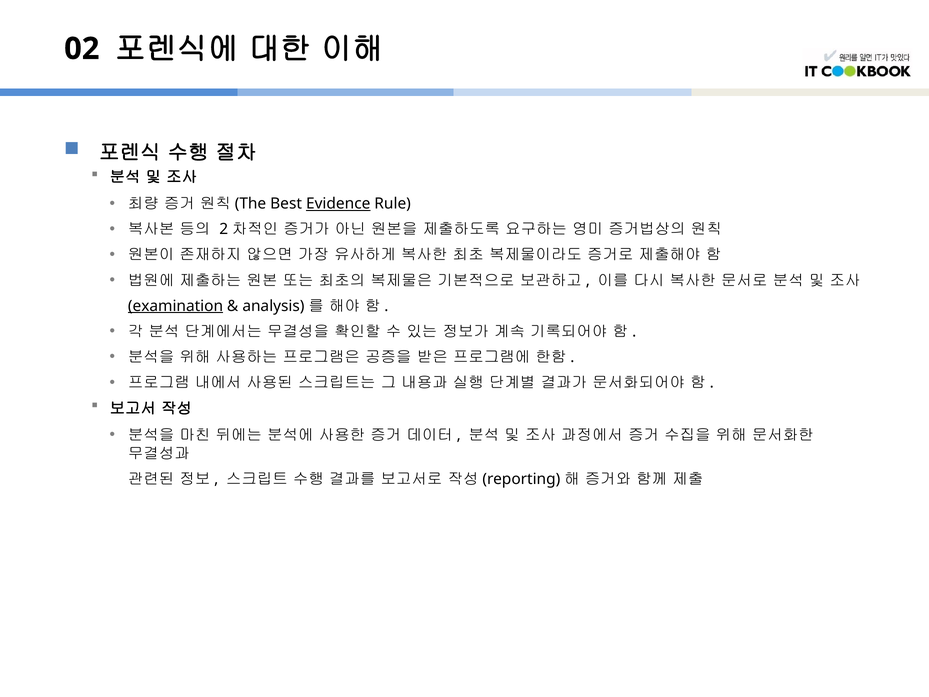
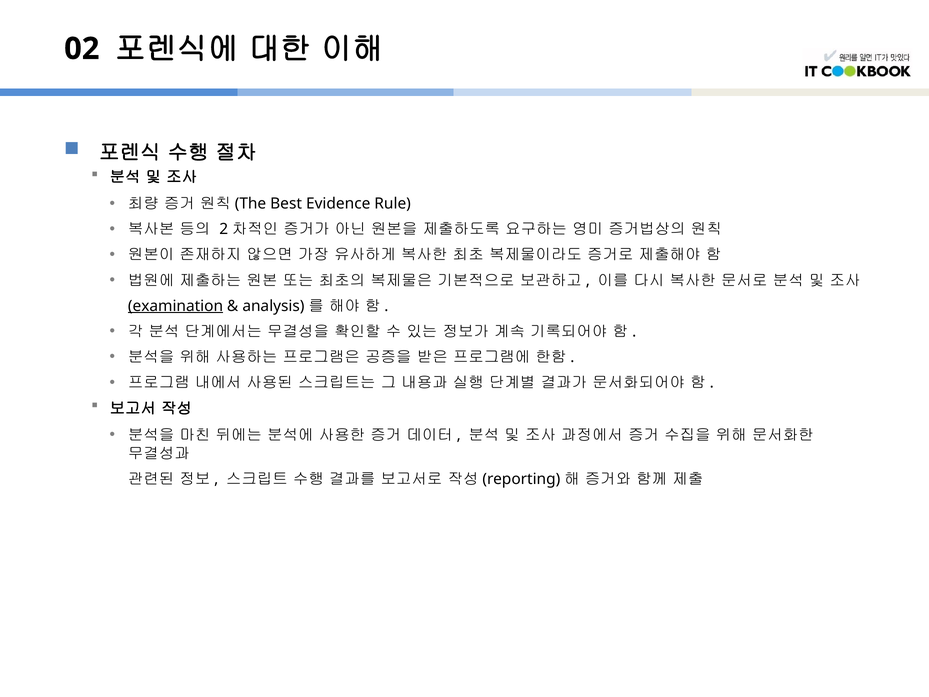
Evidence underline: present -> none
